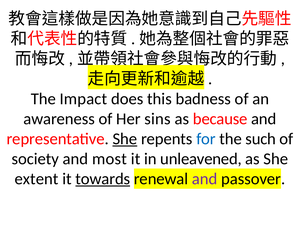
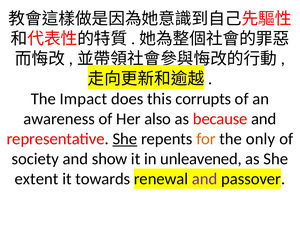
badness: badness -> corrupts
sins: sins -> also
for colour: blue -> orange
such: such -> only
most: most -> show
towards underline: present -> none
